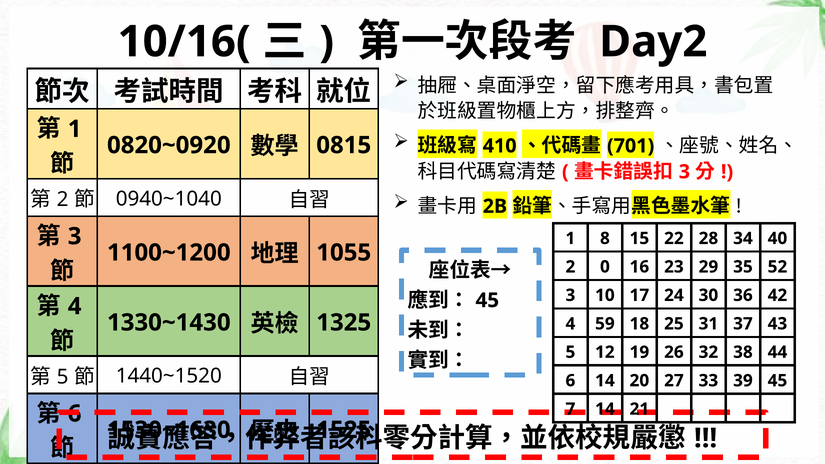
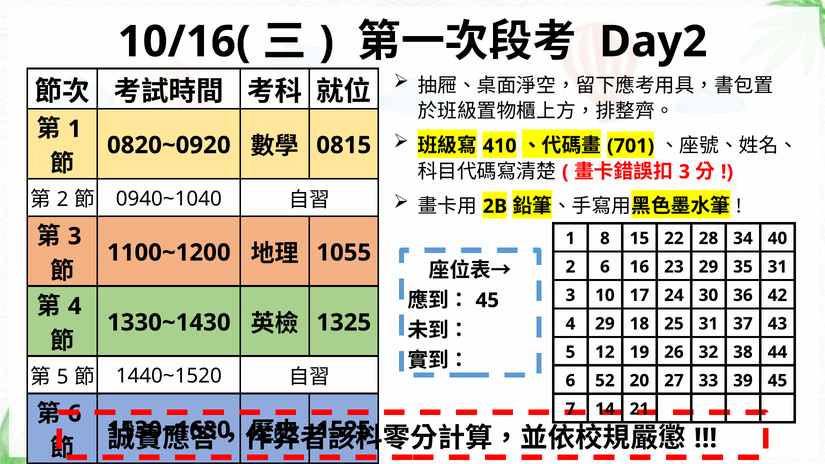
2 0: 0 -> 6
35 52: 52 -> 31
4 59: 59 -> 29
6 14: 14 -> 52
